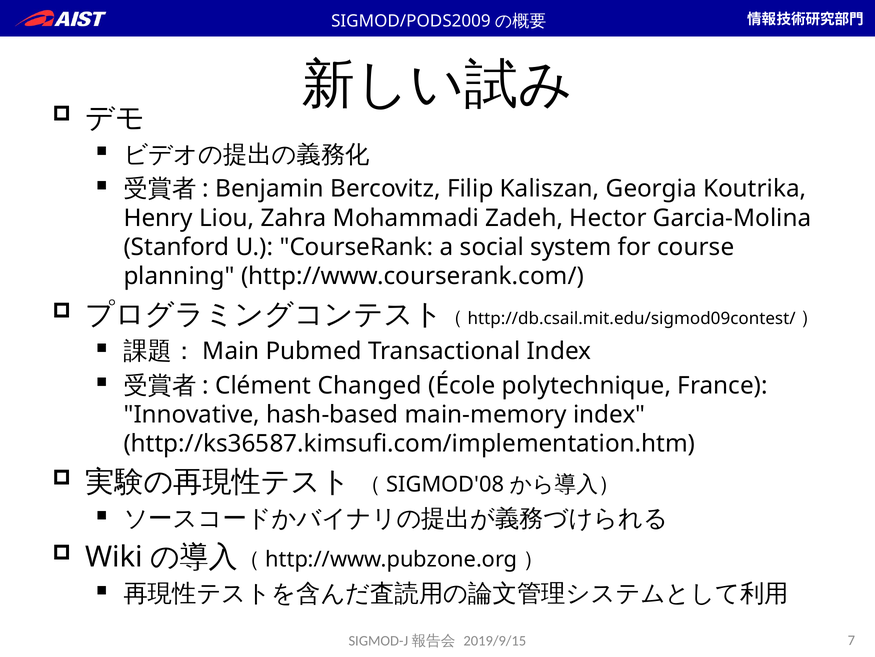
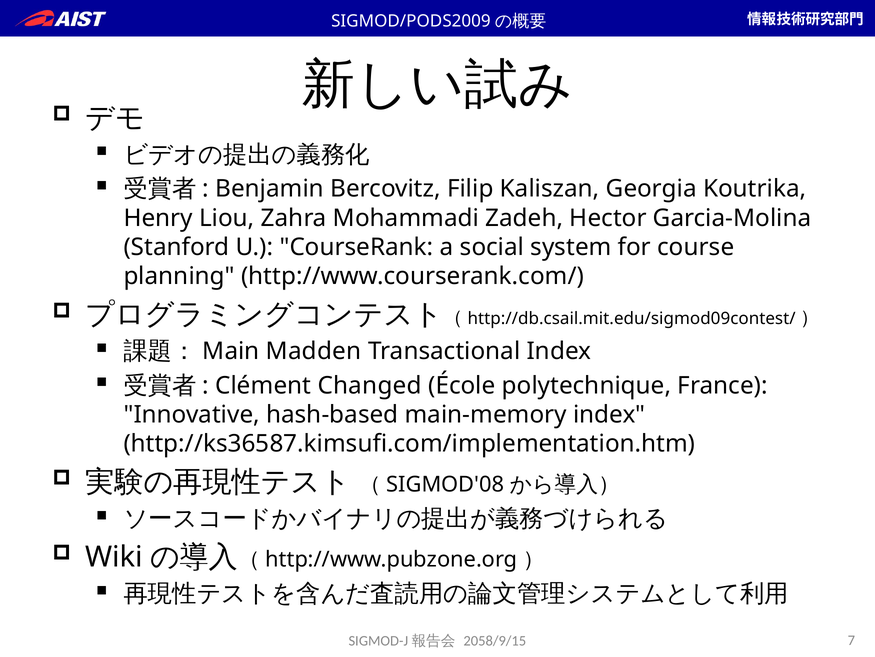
Pubmed: Pubmed -> Madden
2019/9/15: 2019/9/15 -> 2058/9/15
